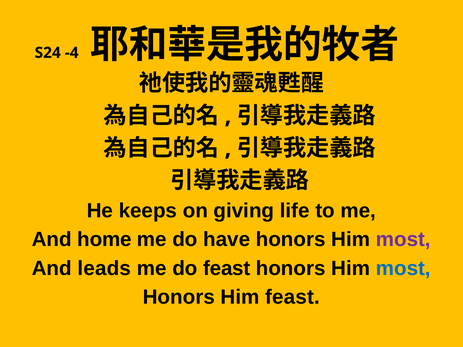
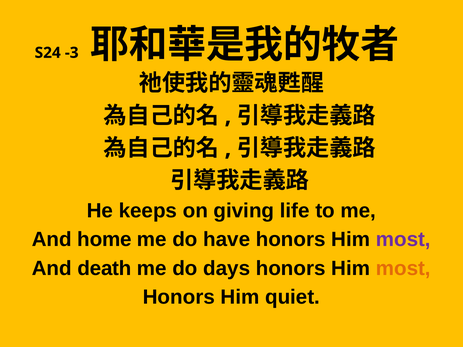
-4: -4 -> -3
leads: leads -> death
do feast: feast -> days
most at (403, 268) colour: blue -> orange
Him feast: feast -> quiet
